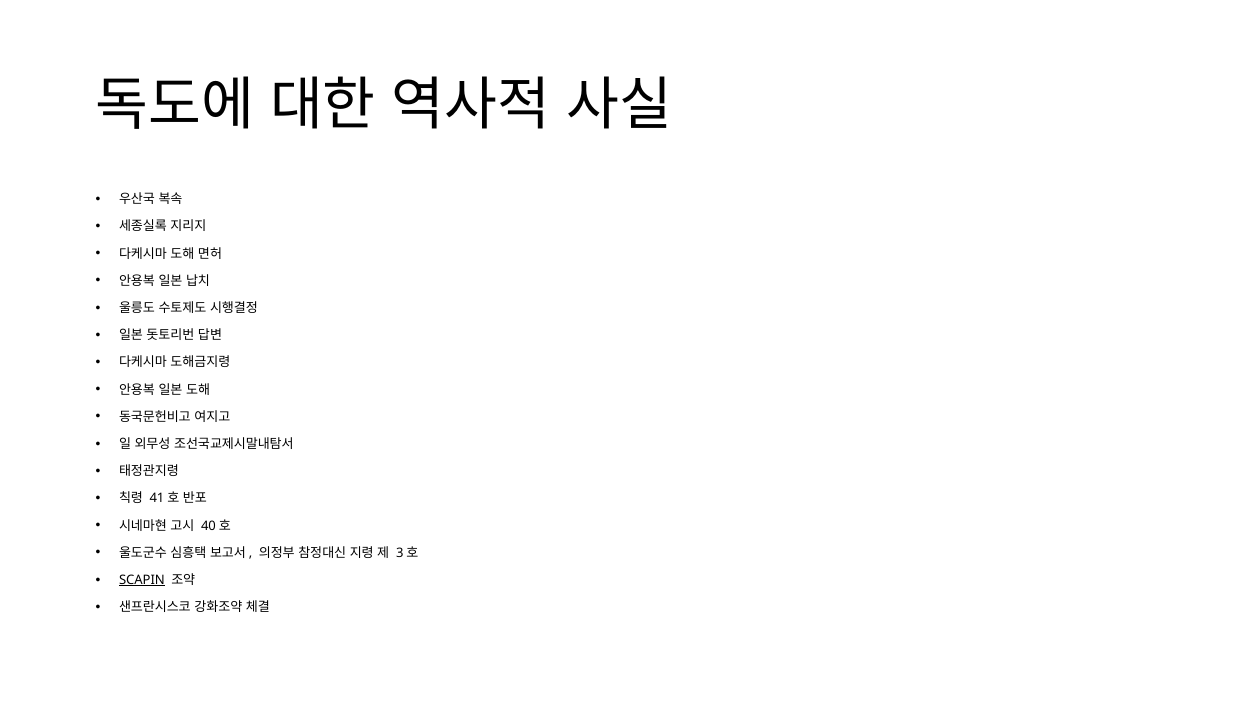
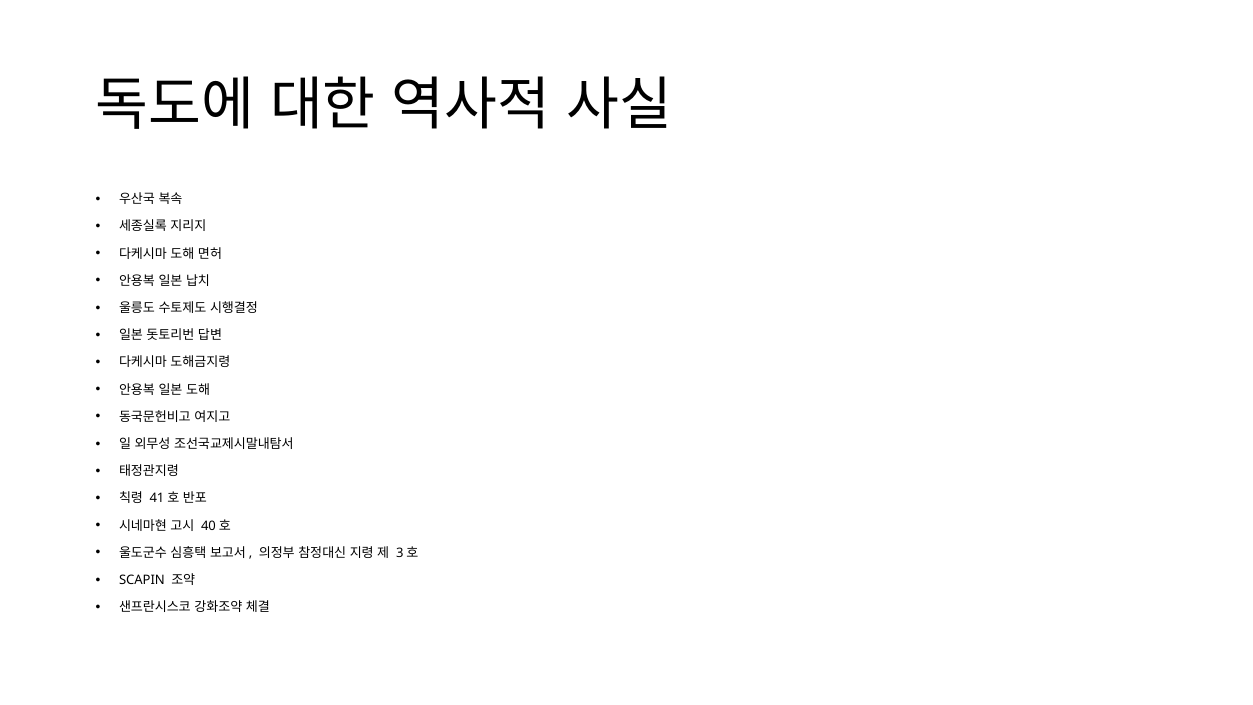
SCAPIN underline: present -> none
